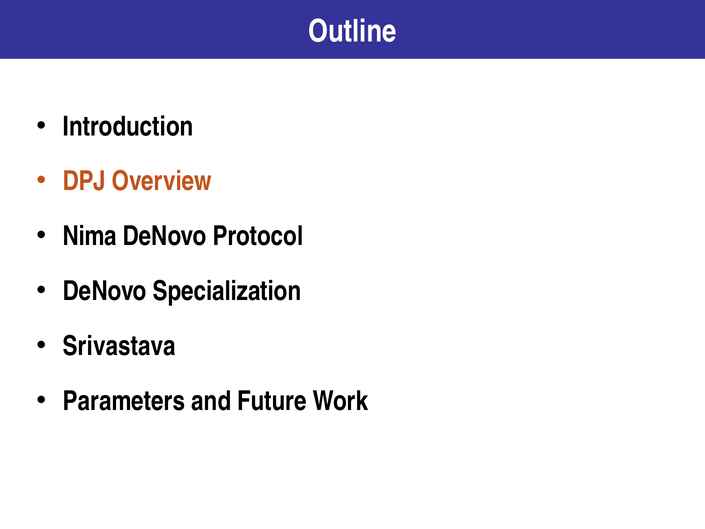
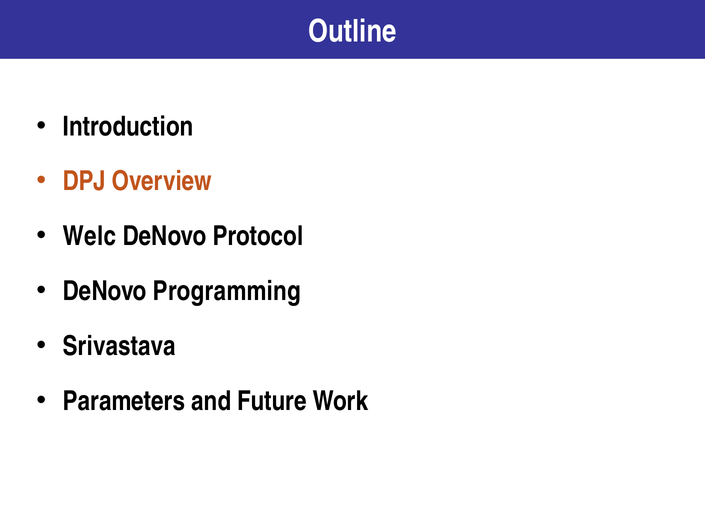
Nima: Nima -> Welc
Specialization: Specialization -> Programming
